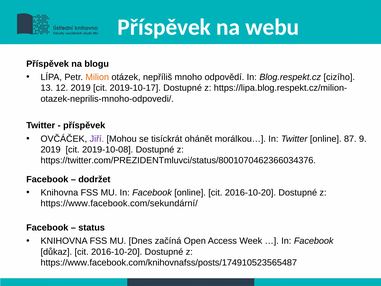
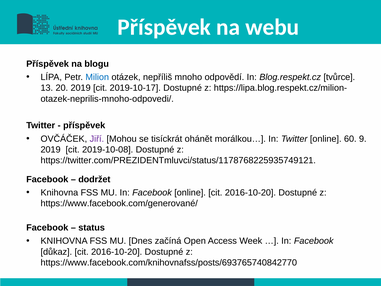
Milion colour: orange -> blue
cizího: cizího -> tvůrce
12: 12 -> 20
87: 87 -> 60
https://twitter.com/PREZIDENTmluvci/status/8001070462366034376: https://twitter.com/PREZIDENTmluvci/status/8001070462366034376 -> https://twitter.com/PREZIDENTmluvci/status/1178768225935749121
https://www.facebook.com/sekundární/: https://www.facebook.com/sekundární/ -> https://www.facebook.com/generované/
https://www.facebook.com/knihovnafss/posts/174910523565487: https://www.facebook.com/knihovnafss/posts/174910523565487 -> https://www.facebook.com/knihovnafss/posts/693765740842770
